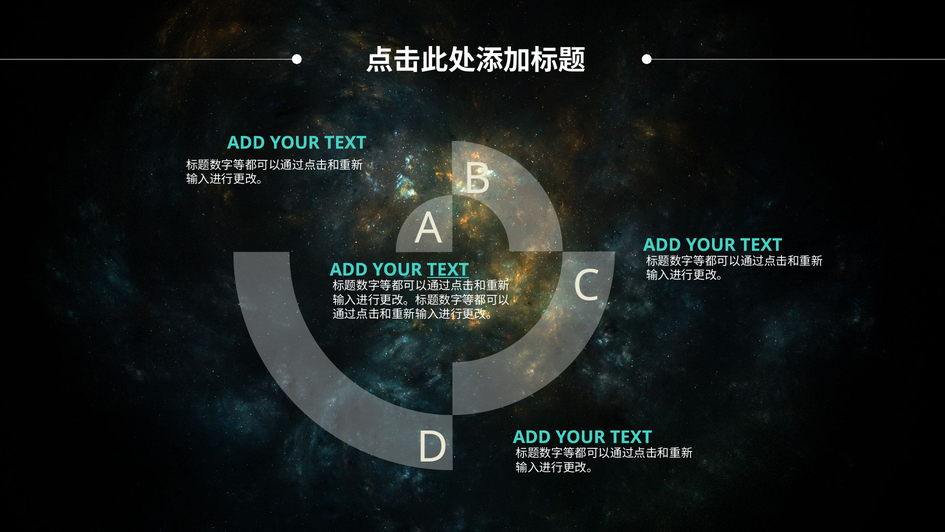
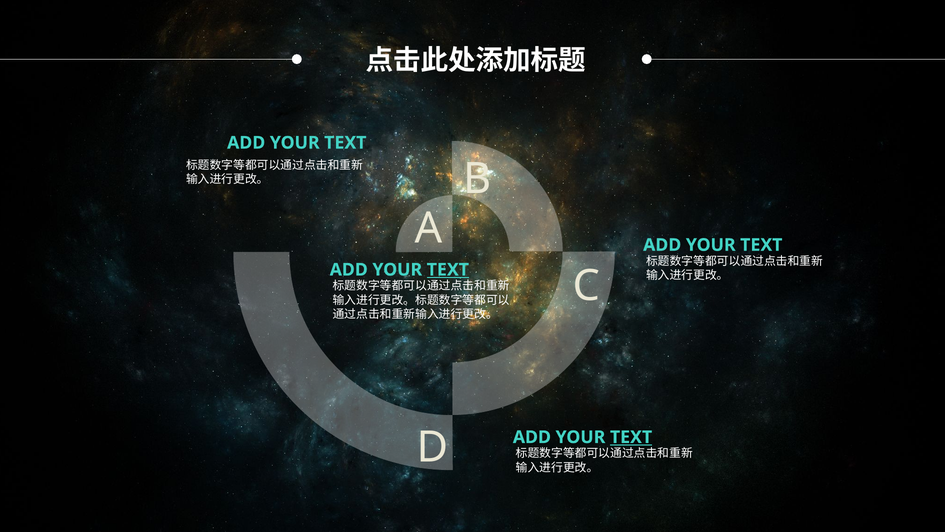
TEXT at (631, 437) underline: none -> present
